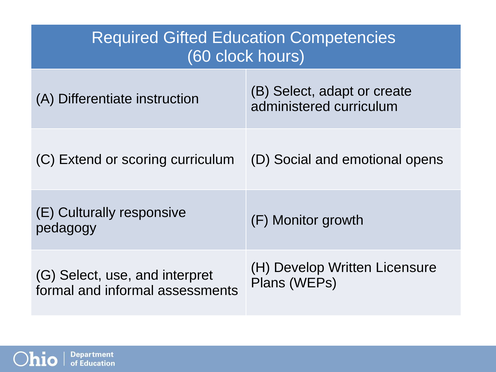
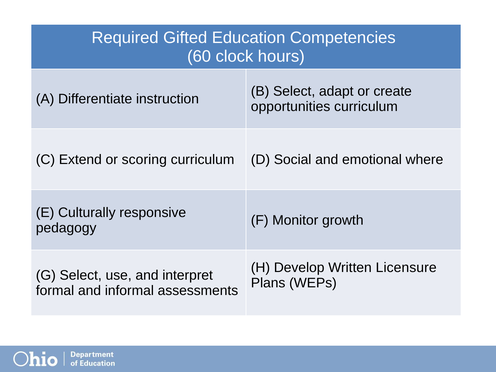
administered: administered -> opportunities
opens: opens -> where
